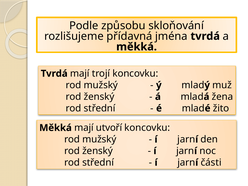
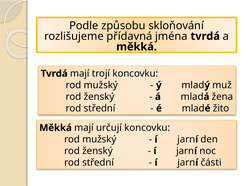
utvoří: utvoří -> určují
